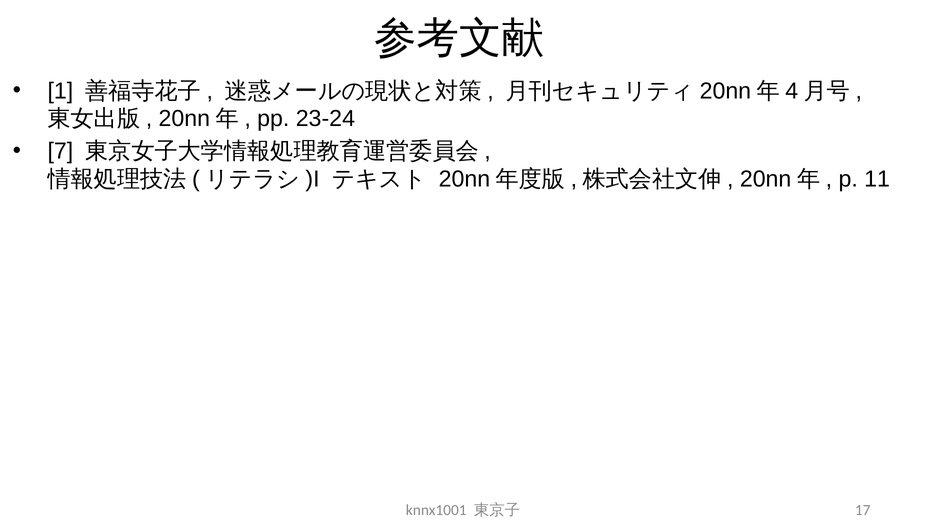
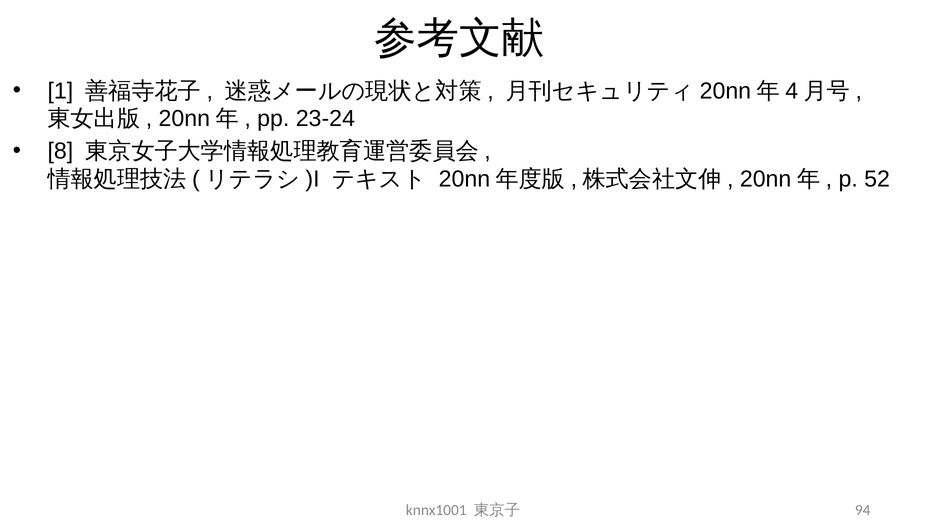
7: 7 -> 8
11: 11 -> 52
17: 17 -> 94
